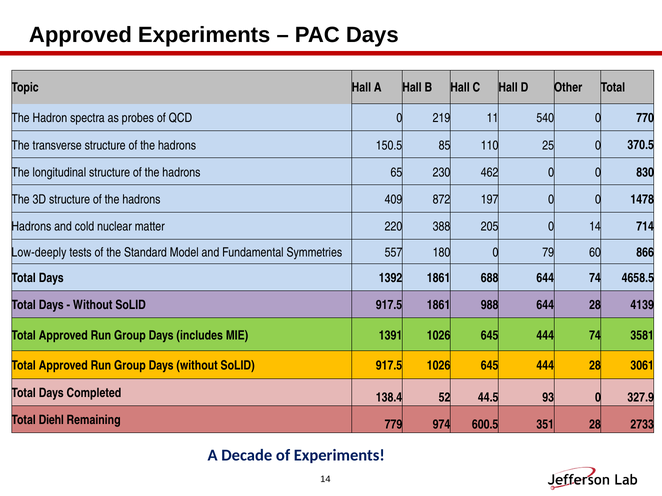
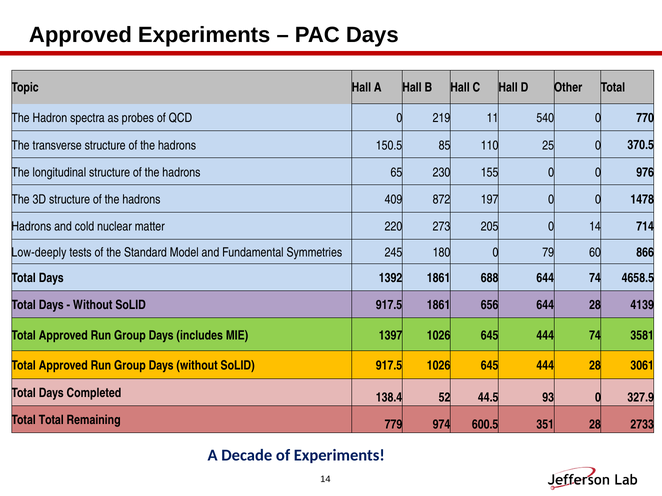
462: 462 -> 155
830: 830 -> 976
388: 388 -> 273
557: 557 -> 245
988: 988 -> 656
1391: 1391 -> 1397
Total Diehl: Diehl -> Total
